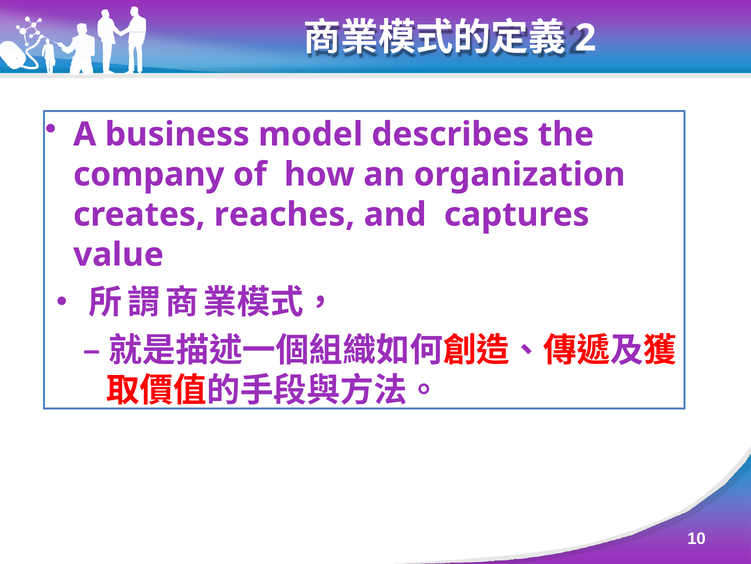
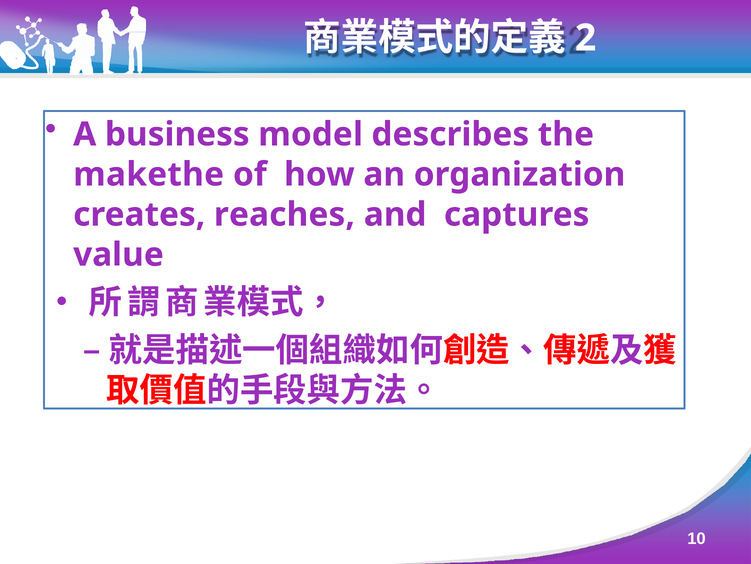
company: company -> makethe
